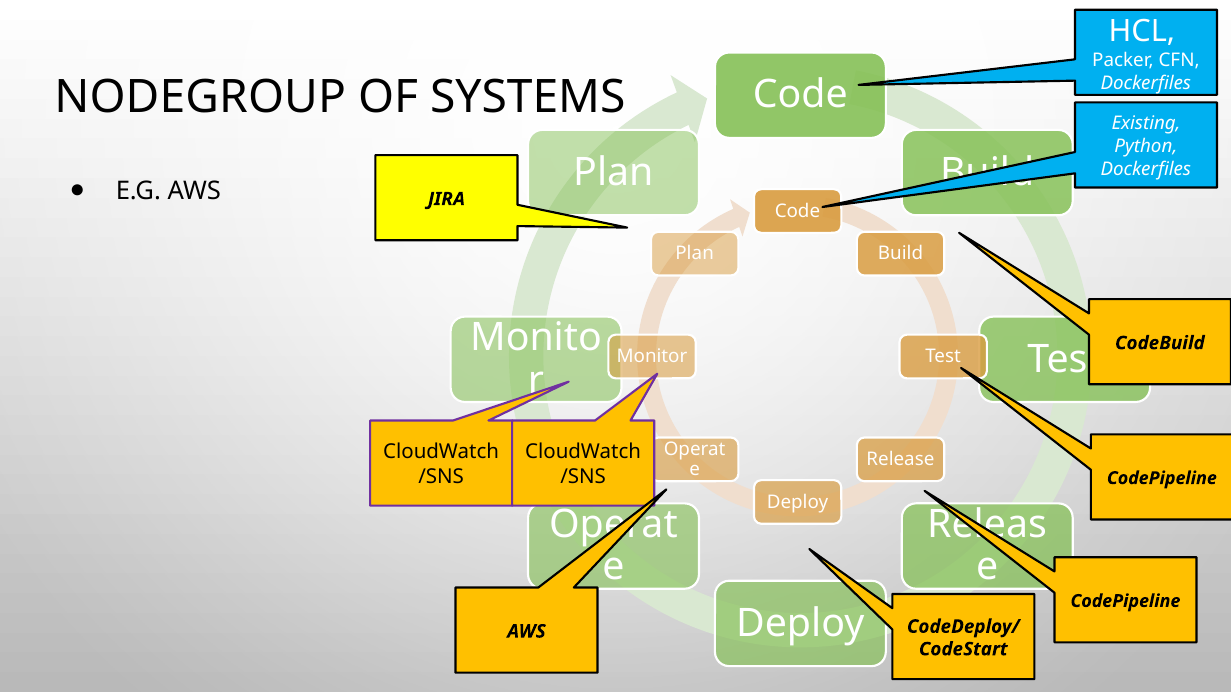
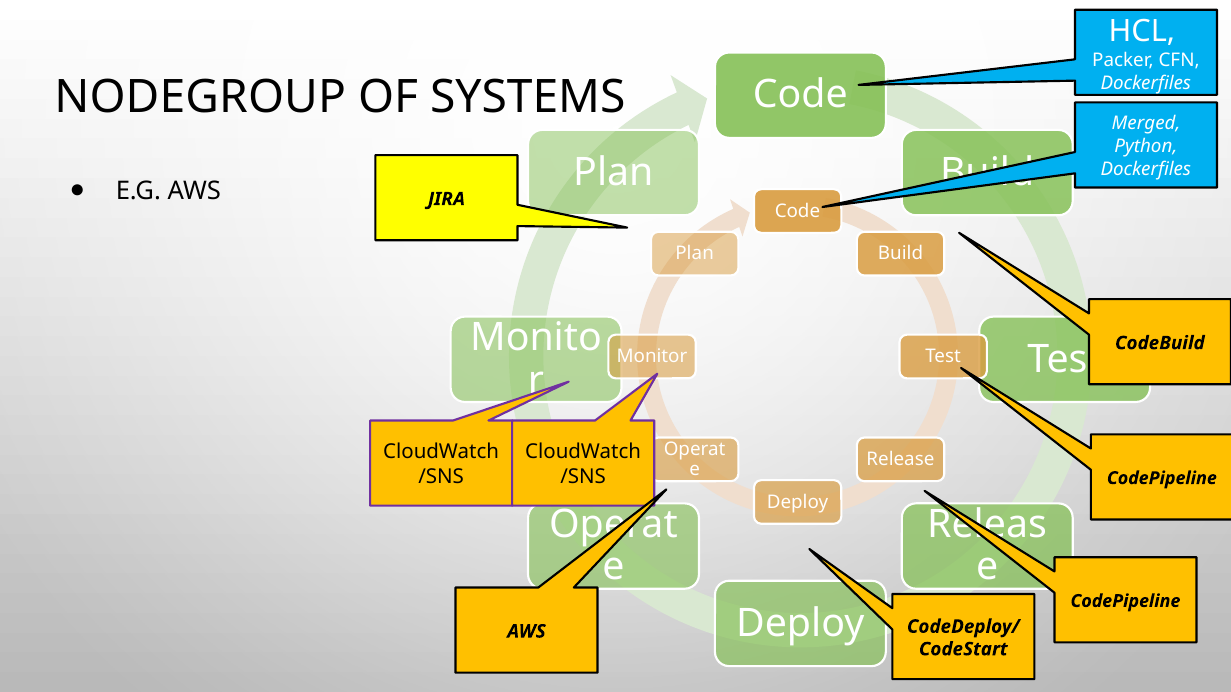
Existing: Existing -> Merged
